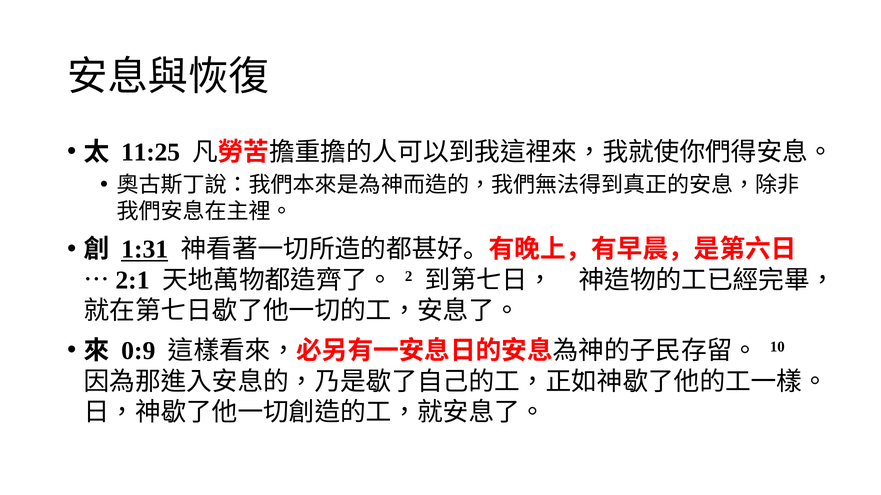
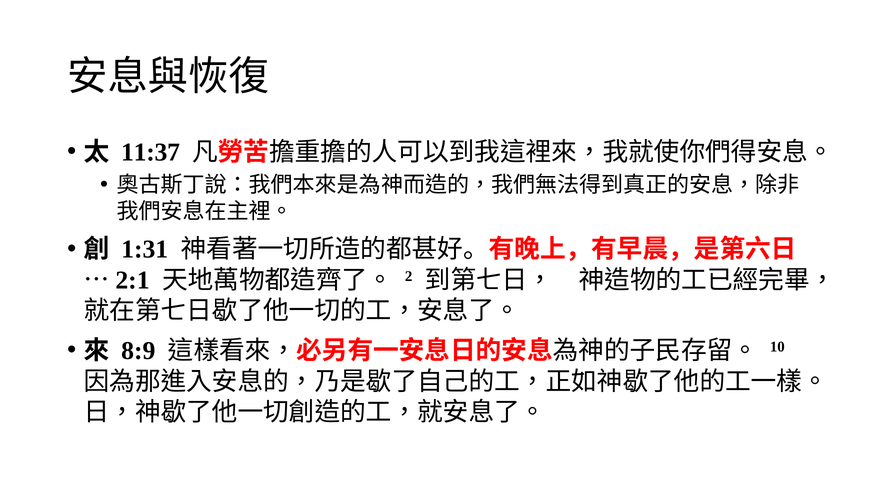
11:25: 11:25 -> 11:37
1:31 underline: present -> none
0:9: 0:9 -> 8:9
